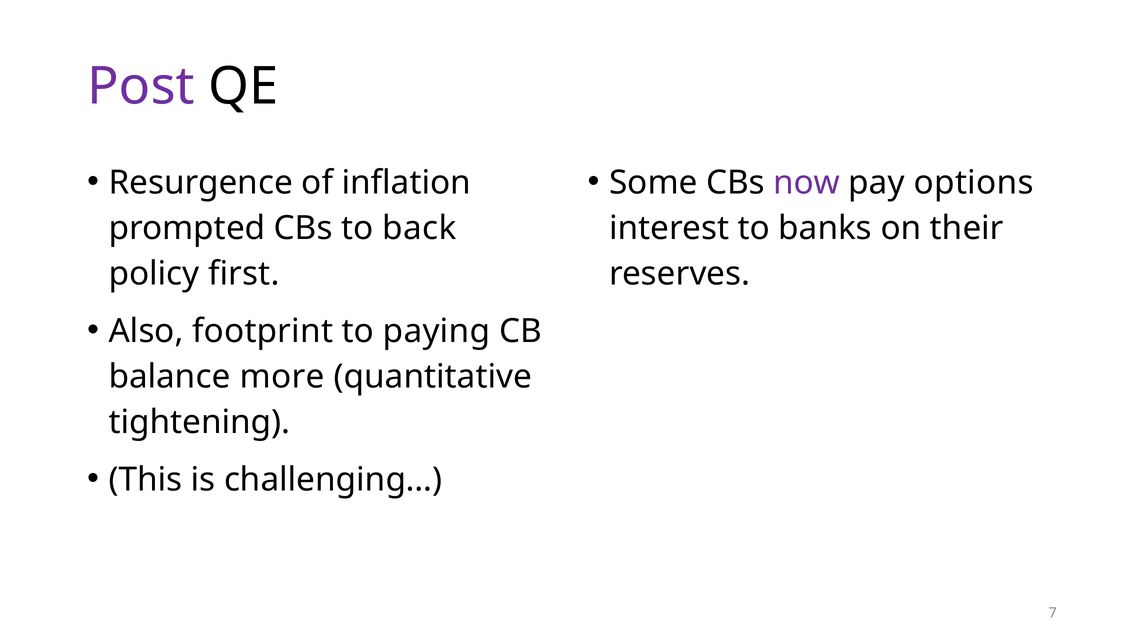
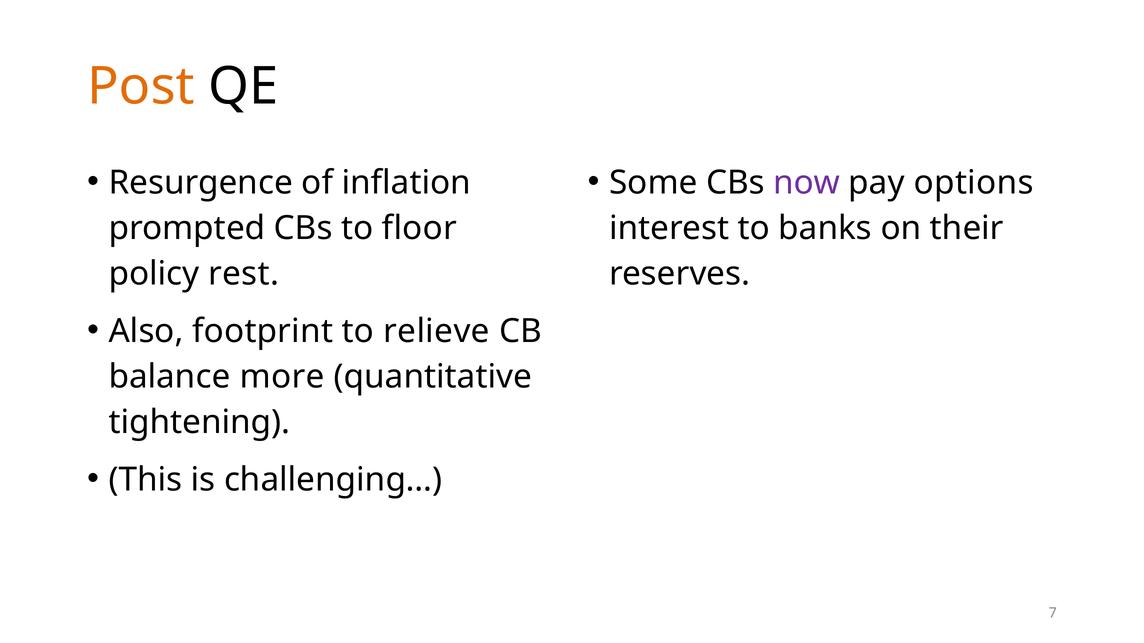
Post colour: purple -> orange
back: back -> floor
first: first -> rest
paying: paying -> relieve
